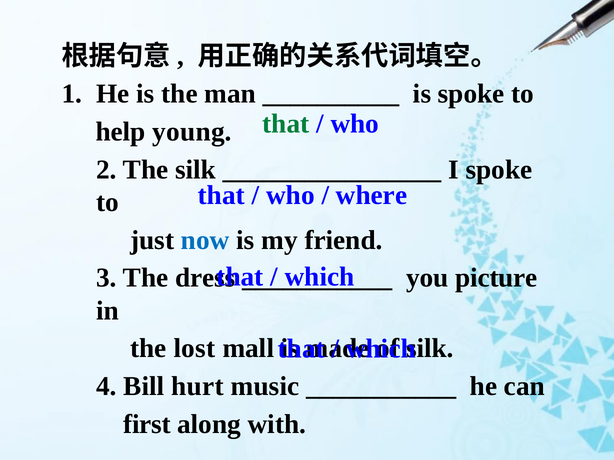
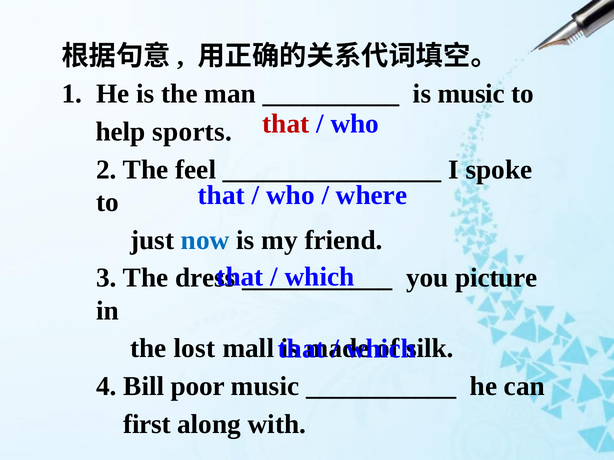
is spoke: spoke -> music
that at (286, 124) colour: green -> red
young: young -> sports
The silk: silk -> feel
hurt: hurt -> poor
